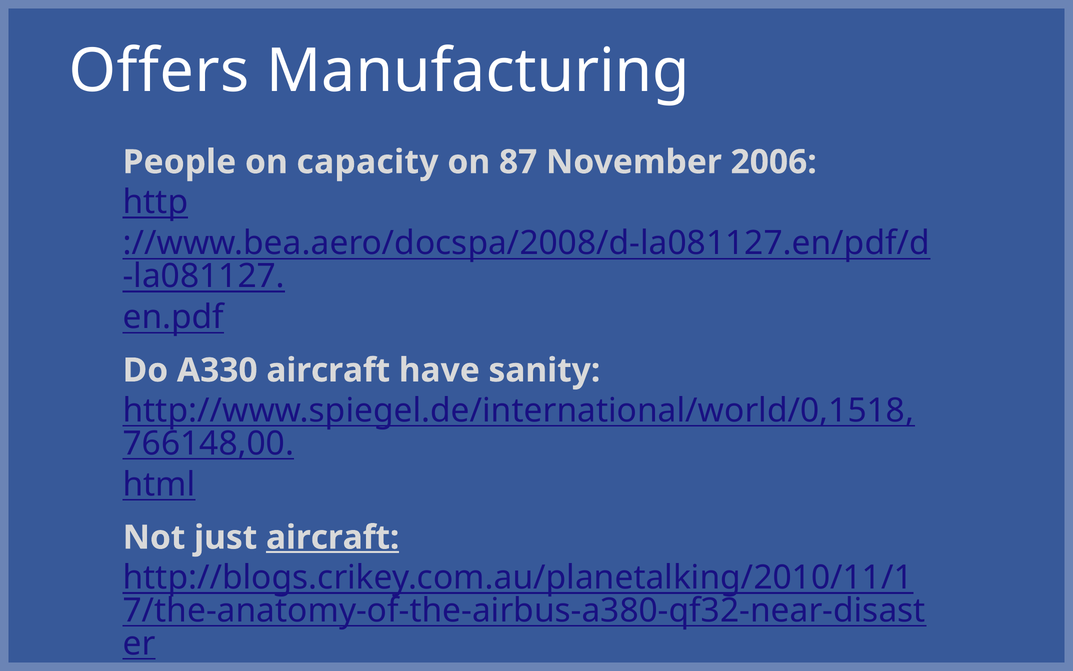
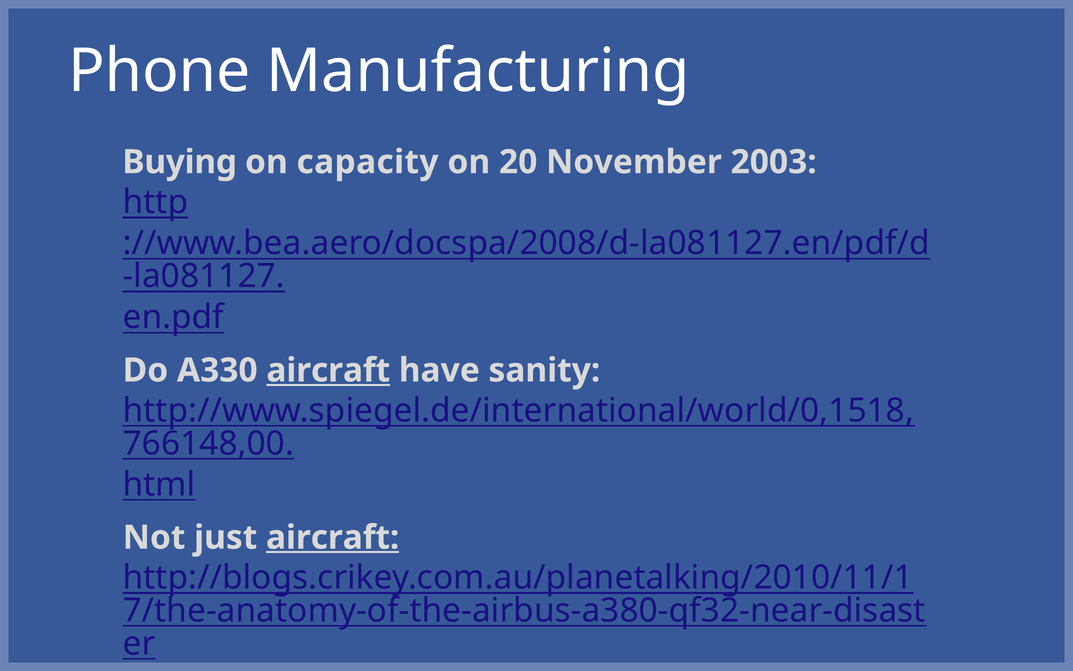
Offers: Offers -> Phone
People: People -> Buying
87: 87 -> 20
2006: 2006 -> 2003
aircraft at (328, 370) underline: none -> present
